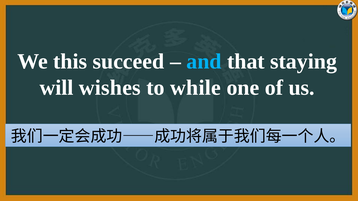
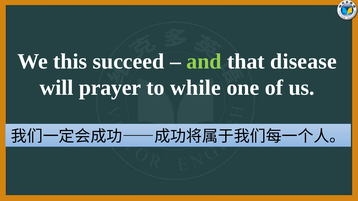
and colour: light blue -> light green
staying: staying -> disease
wishes: wishes -> prayer
